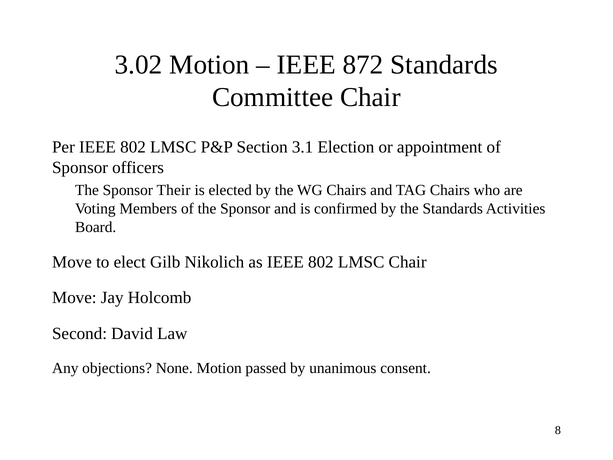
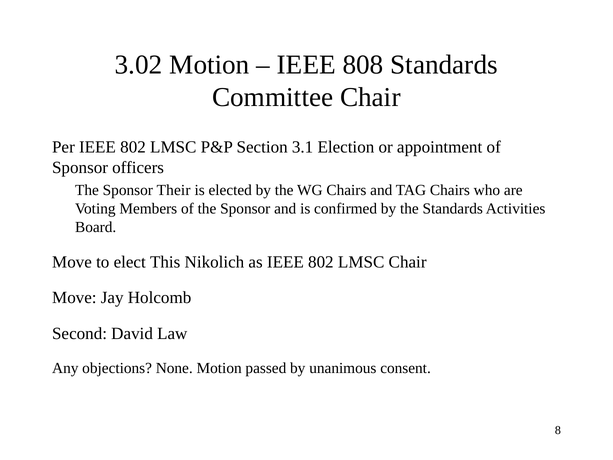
872: 872 -> 808
Gilb: Gilb -> This
